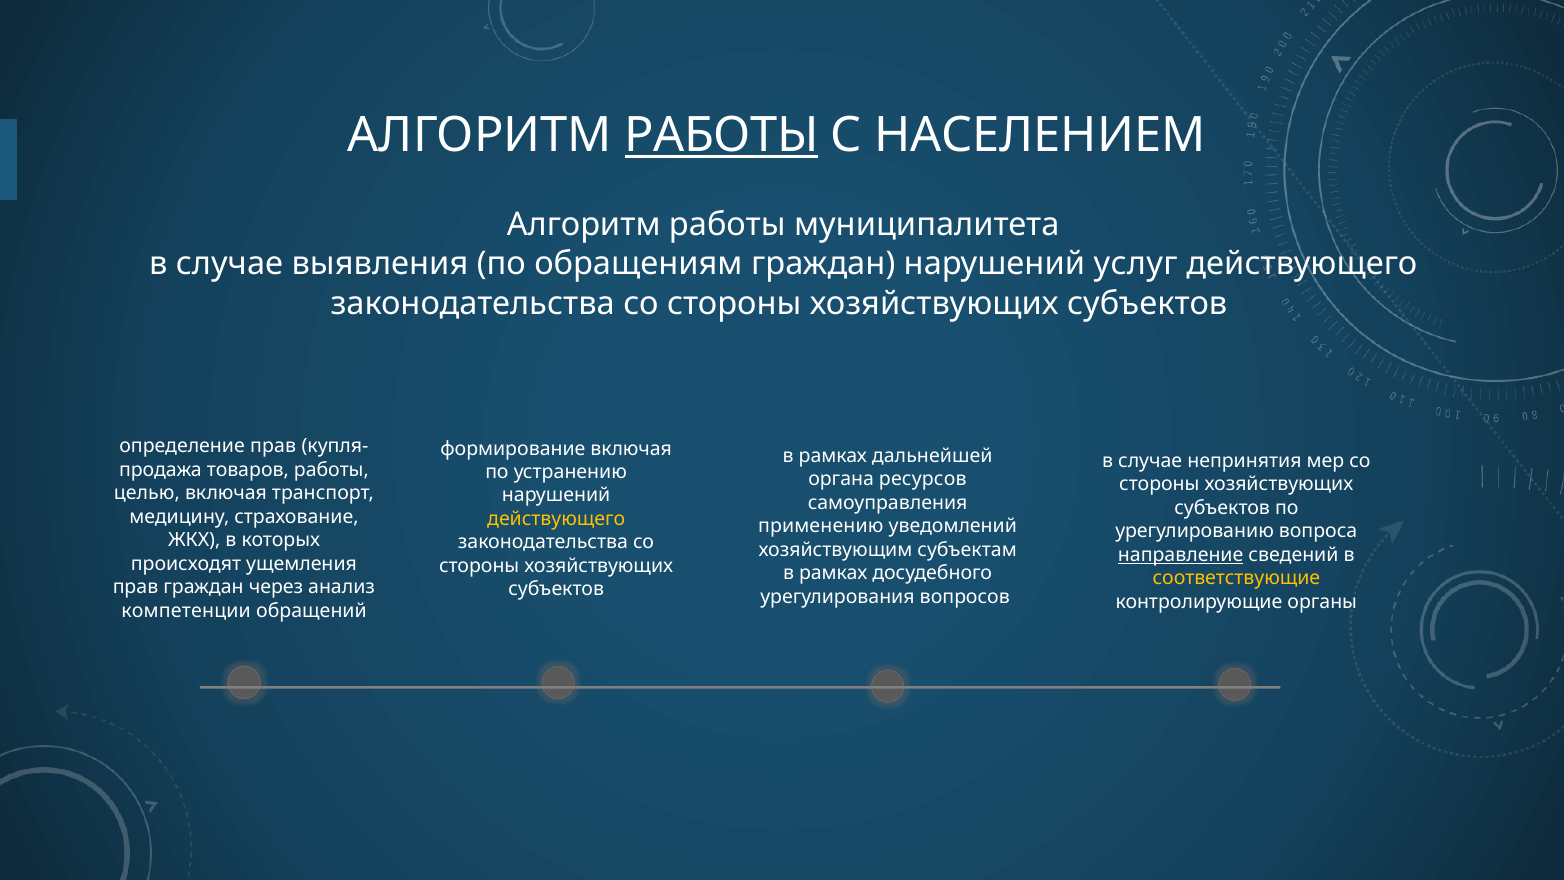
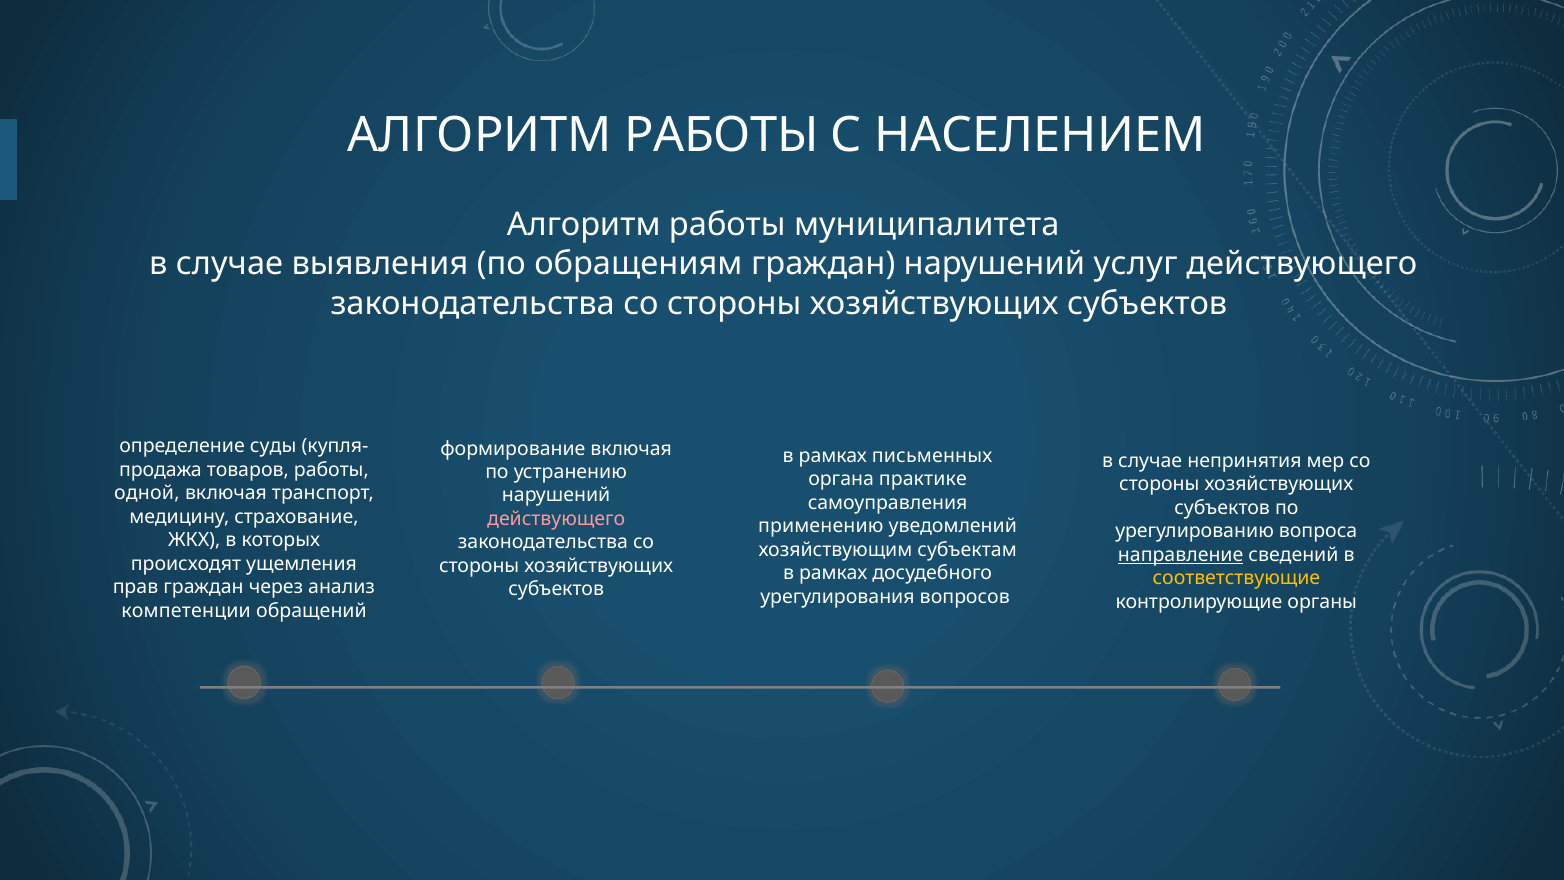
РАБОТЫ at (722, 135) underline: present -> none
определение прав: прав -> суды
дальнейшей: дальнейшей -> письменных
ресурсов: ресурсов -> практике
целью: целью -> одной
действующего at (556, 519) colour: yellow -> pink
